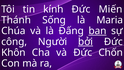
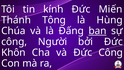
Sống: Sống -> Tông
Maria: Maria -> Hùng
bởi underline: present -> none
Đức Chốn: Chốn -> Công
